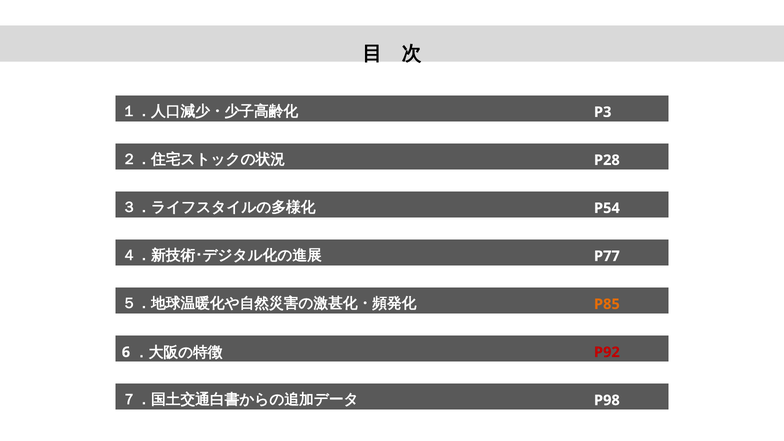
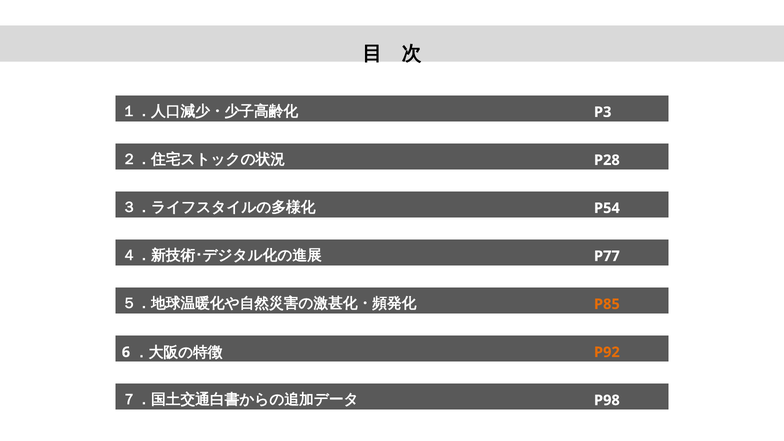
P92 colour: red -> orange
